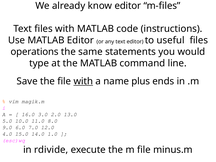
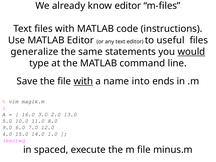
operations: operations -> generalize
would underline: none -> present
plus: plus -> into
rdivide: rdivide -> spaced
